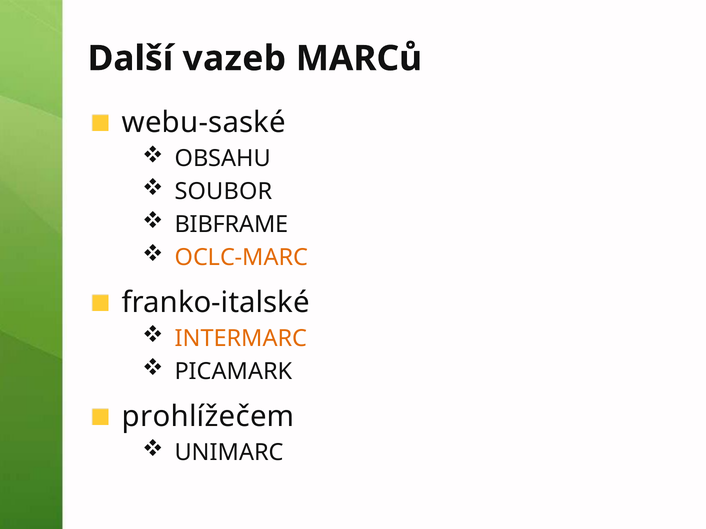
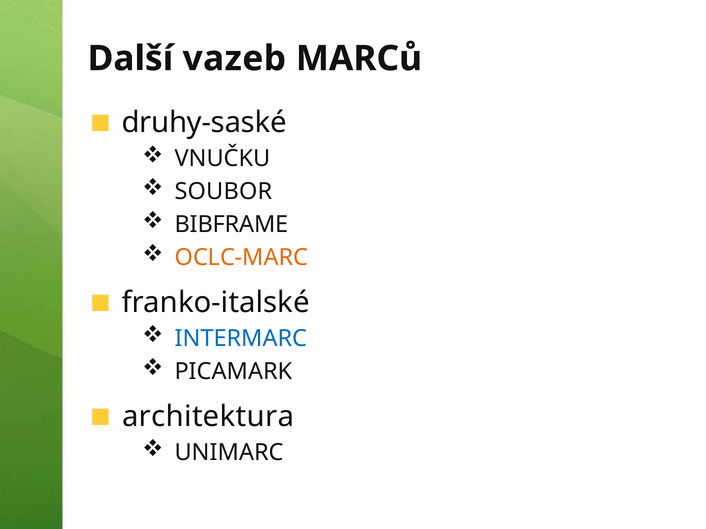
webu-saské: webu-saské -> druhy-saské
OBSAHU: OBSAHU -> VNUČKU
INTERMARC colour: orange -> blue
prohlížečem: prohlížečem -> architektura
